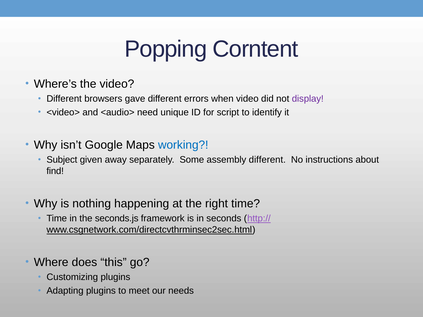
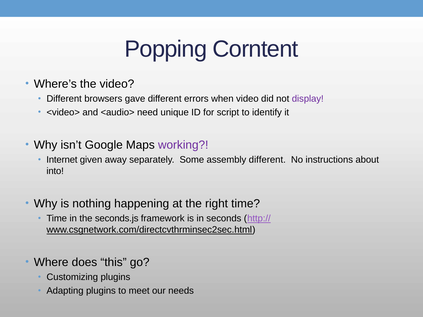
working colour: blue -> purple
Subject: Subject -> Internet
find: find -> into
